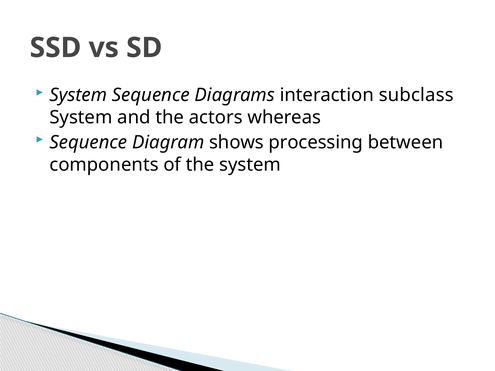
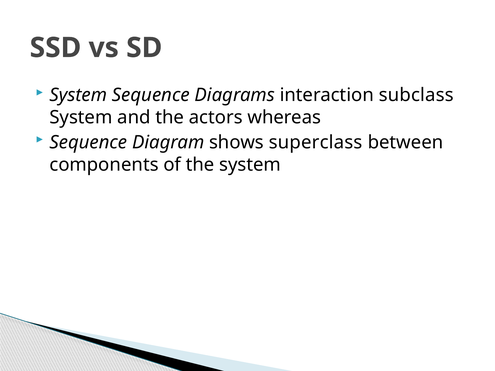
processing: processing -> superclass
